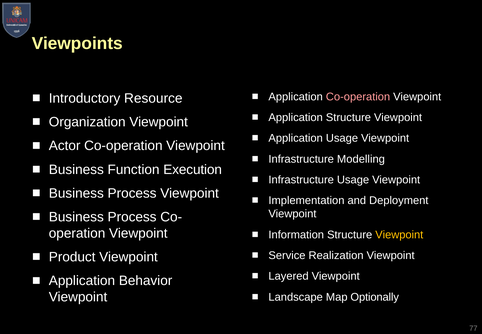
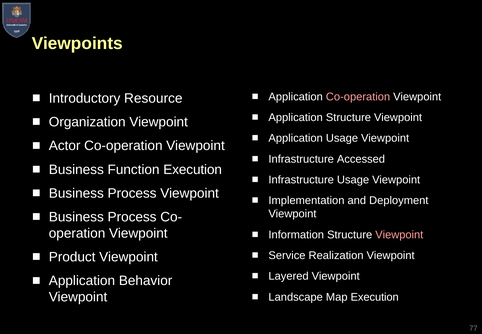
Modelling: Modelling -> Accessed
Viewpoint at (399, 234) colour: yellow -> pink
Map Optionally: Optionally -> Execution
